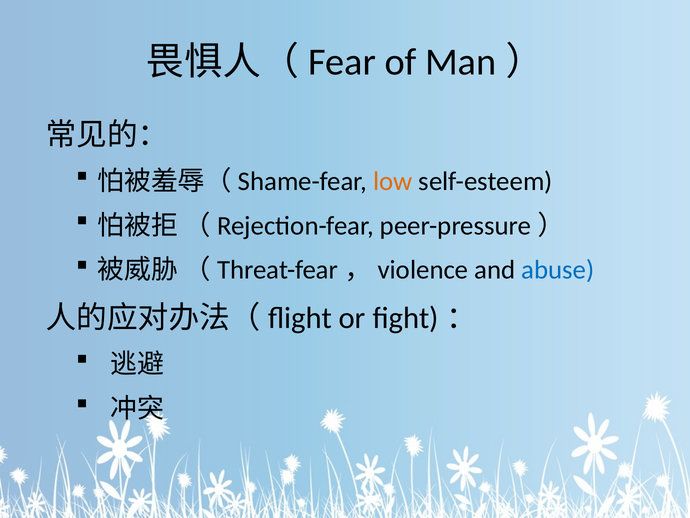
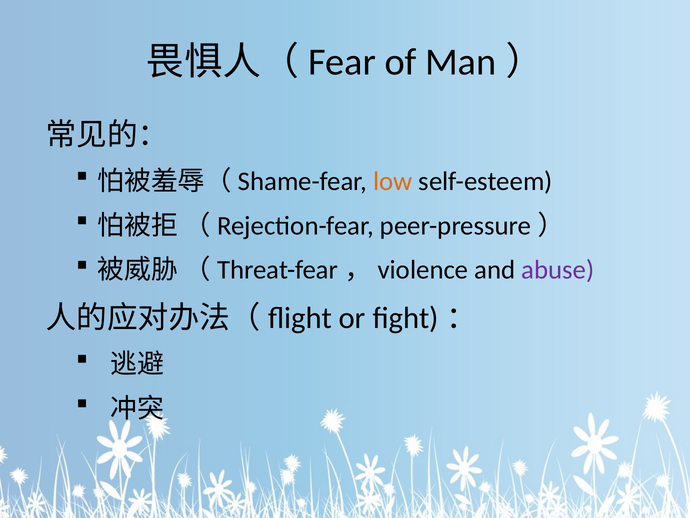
abuse colour: blue -> purple
